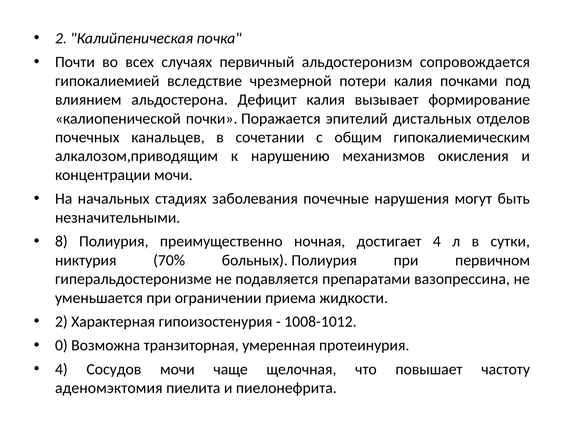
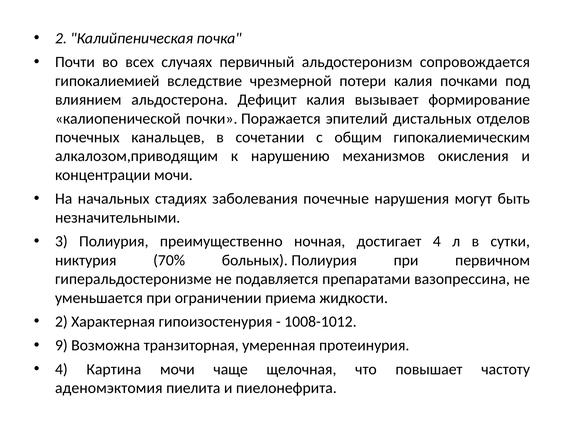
8: 8 -> 3
0: 0 -> 9
Сосудов: Сосудов -> Картина
